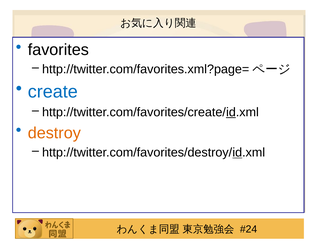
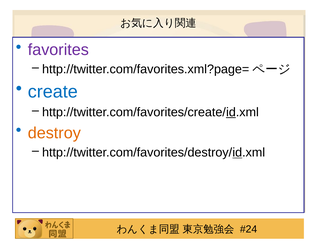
favorites colour: black -> purple
